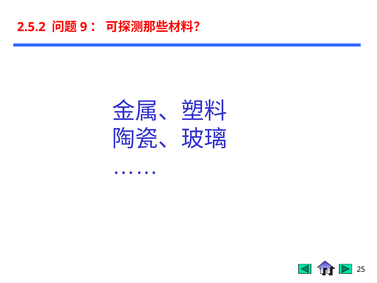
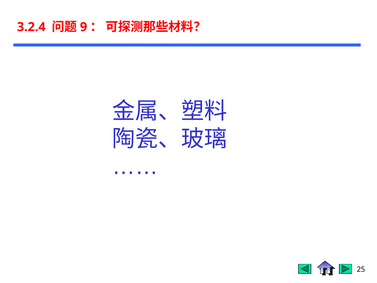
2.5.2: 2.5.2 -> 3.2.4
